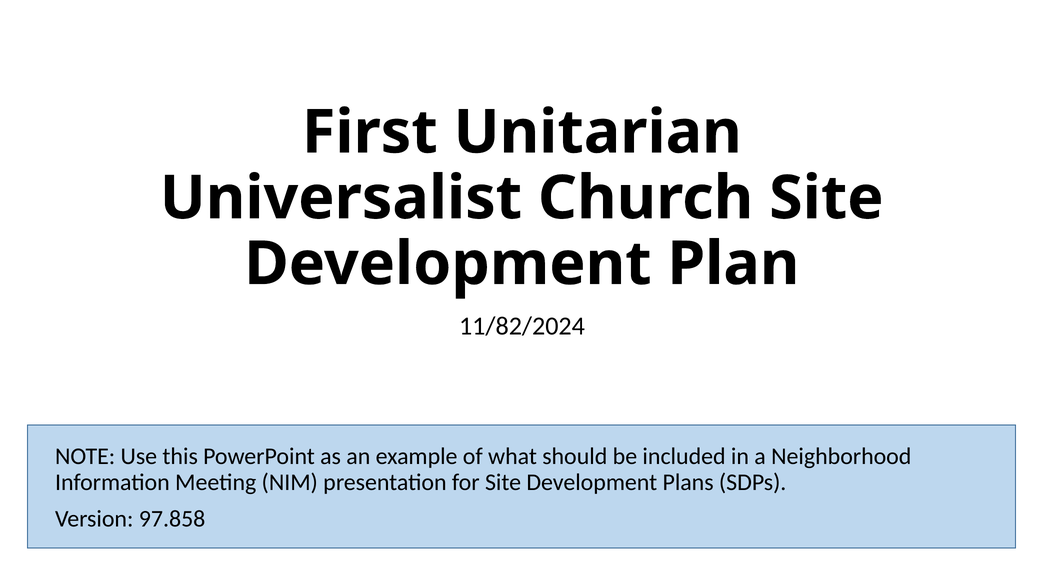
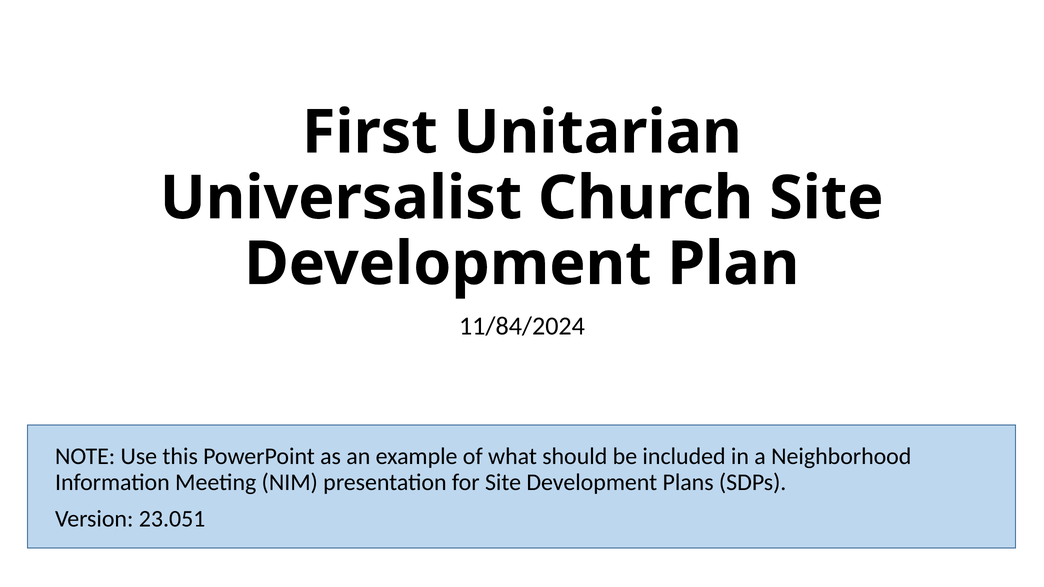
11/82/2024: 11/82/2024 -> 11/84/2024
97.858: 97.858 -> 23.051
